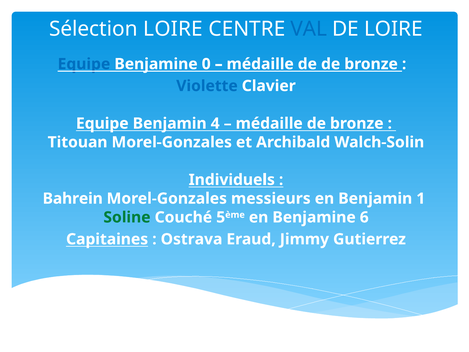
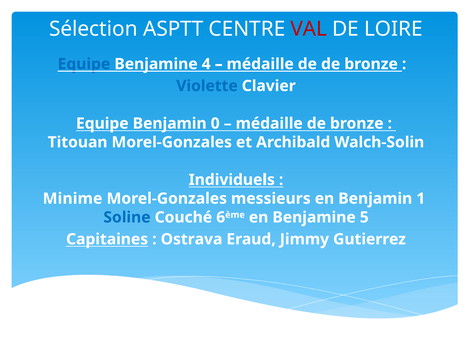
Sélection LOIRE: LOIRE -> ASPTT
VAL colour: blue -> red
0: 0 -> 4
4: 4 -> 0
Bahrein: Bahrein -> Minime
Soline colour: green -> blue
5: 5 -> 6
6: 6 -> 5
